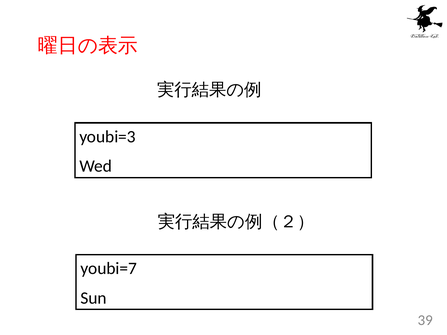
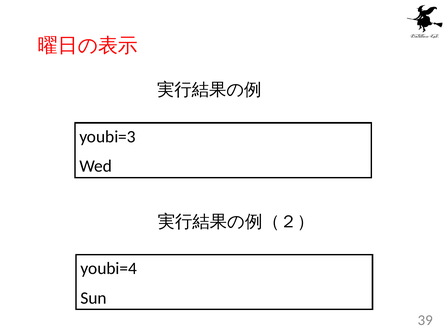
youbi=7: youbi=7 -> youbi=4
